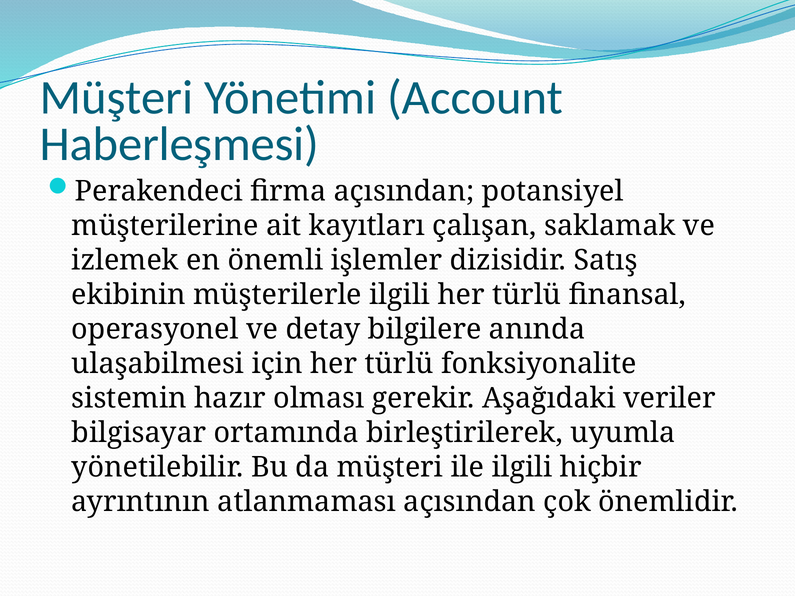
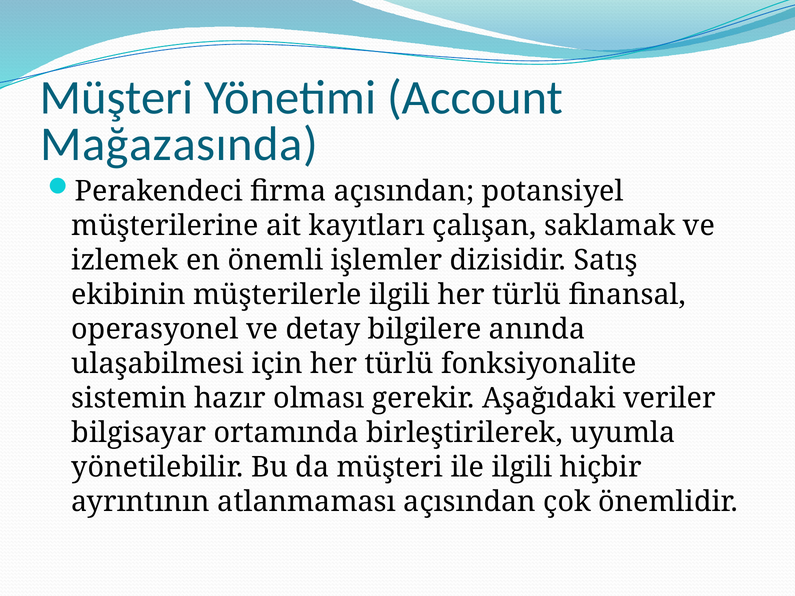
Haberleşmesi: Haberleşmesi -> Mağazasında
